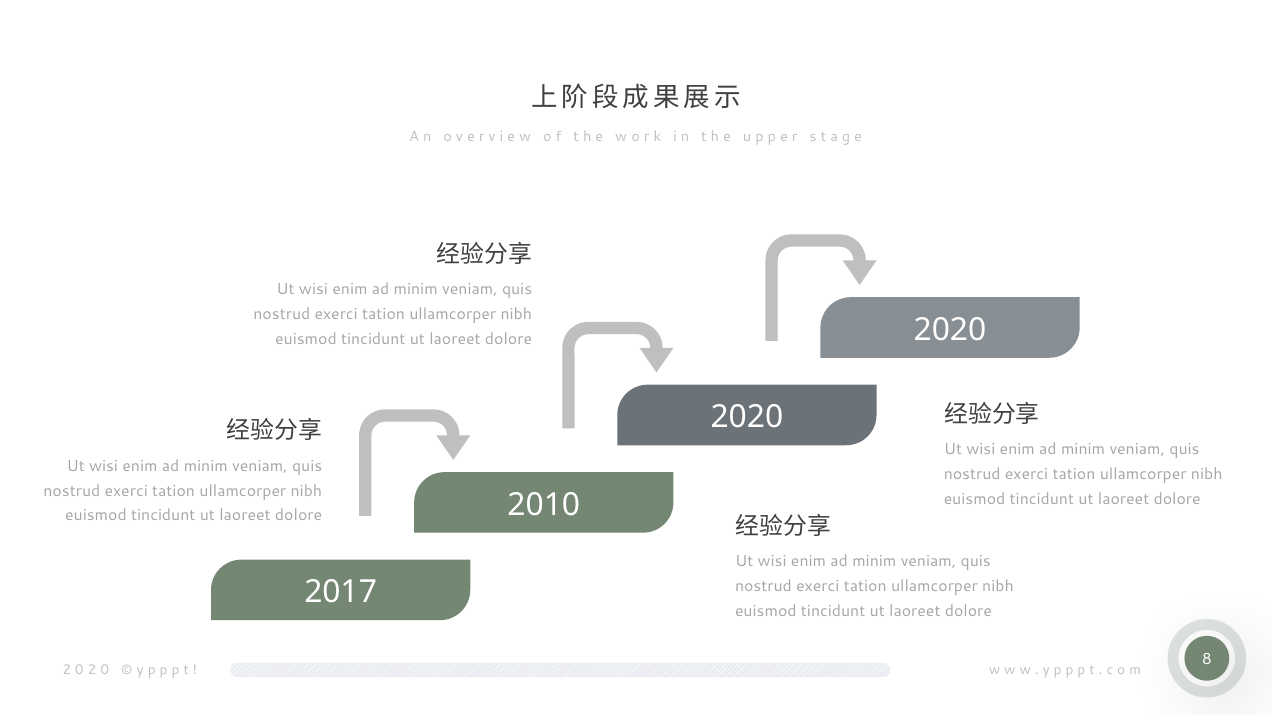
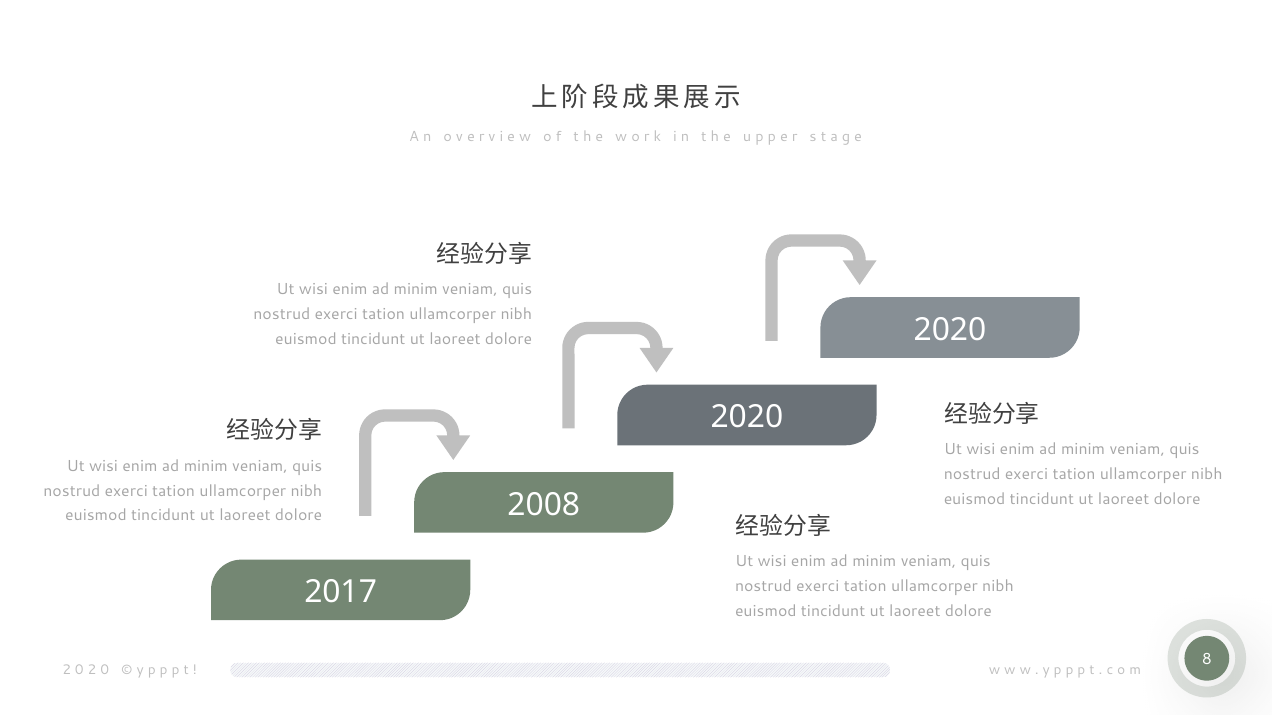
2010: 2010 -> 2008
